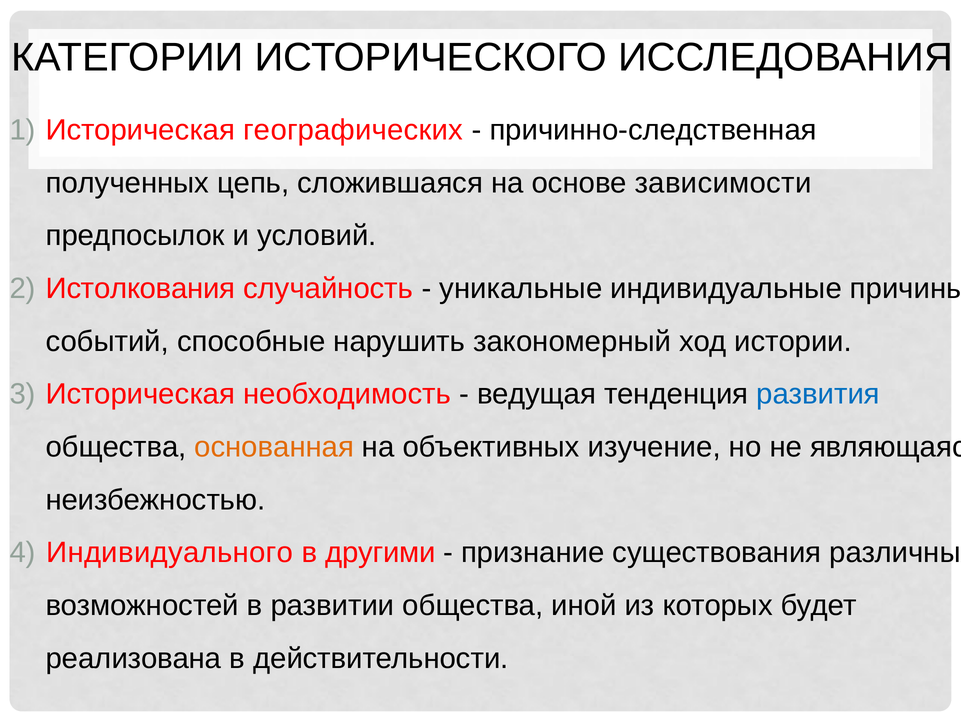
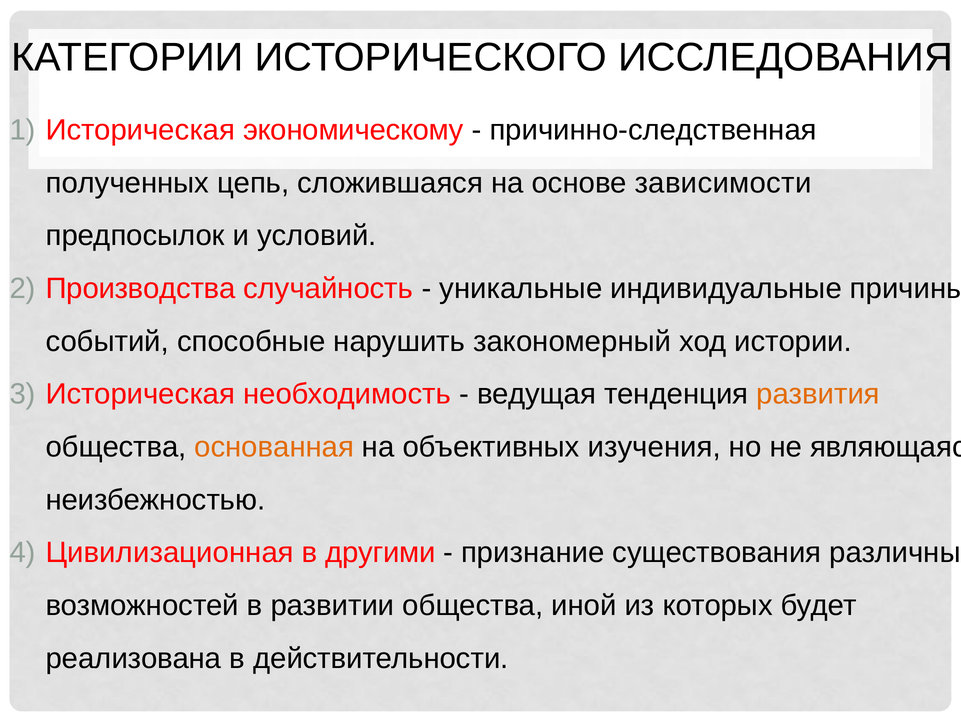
географических: географических -> экономическому
Истолкования: Истолкования -> Производства
развития colour: blue -> orange
изучение: изучение -> изучения
Индивидуального: Индивидуального -> Цивилизационная
